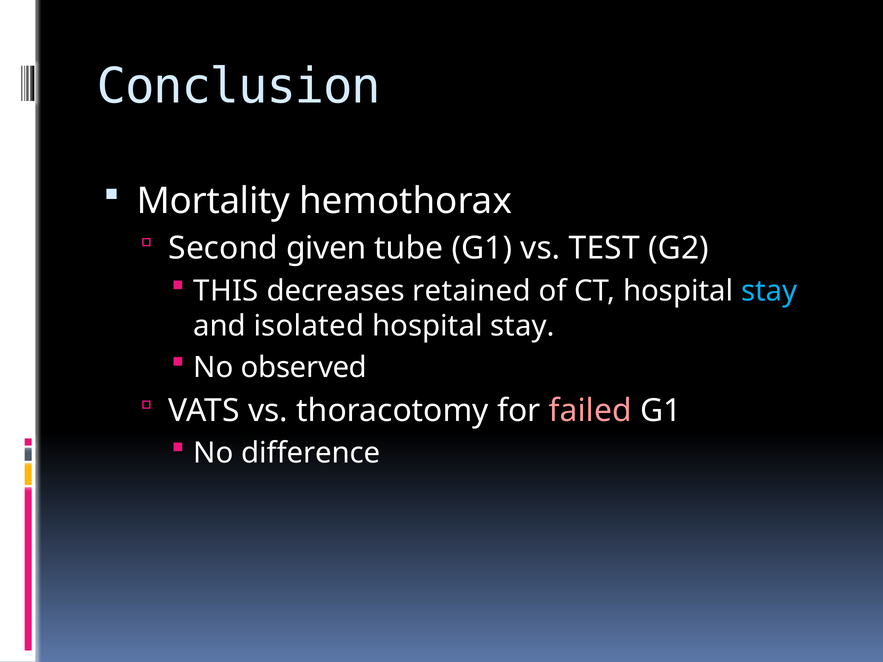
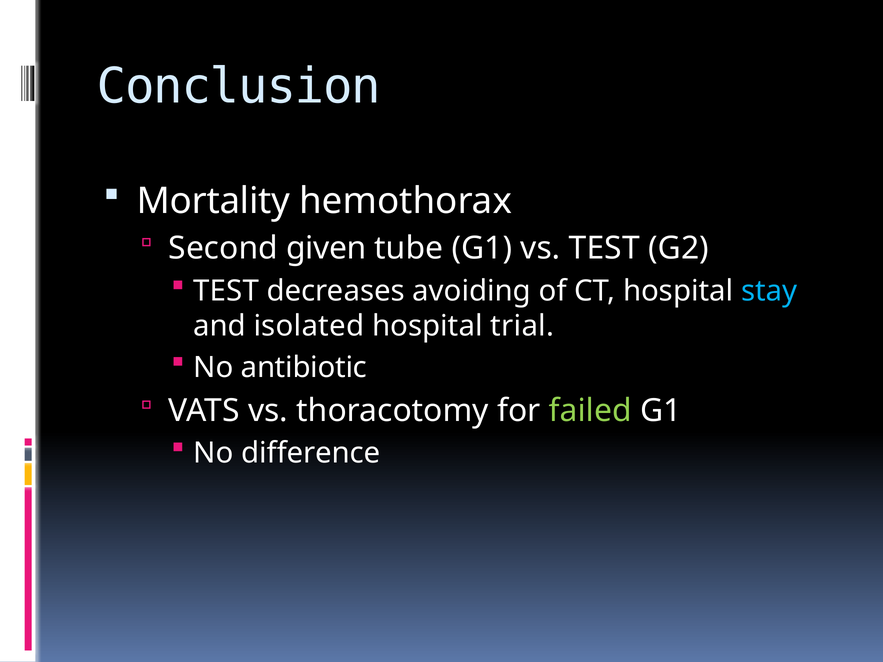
THIS at (226, 291): THIS -> TEST
retained: retained -> avoiding
stay at (522, 326): stay -> trial
observed: observed -> antibiotic
failed colour: pink -> light green
